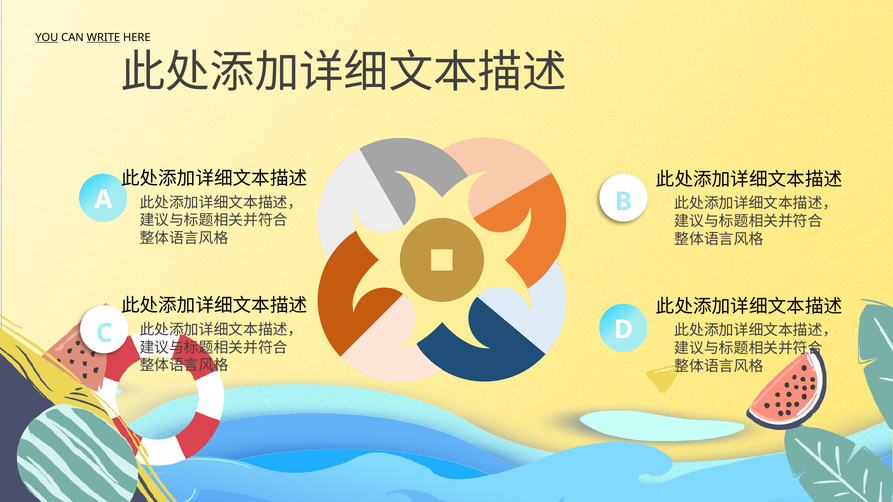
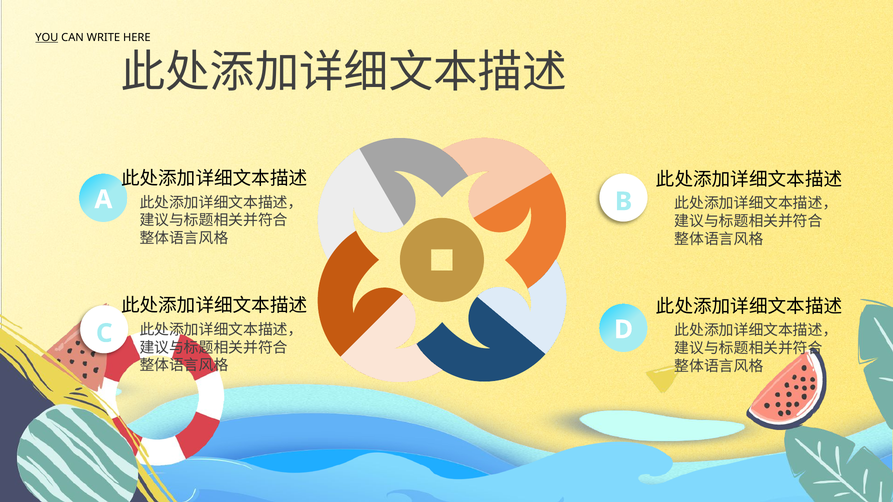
WRITE underline: present -> none
